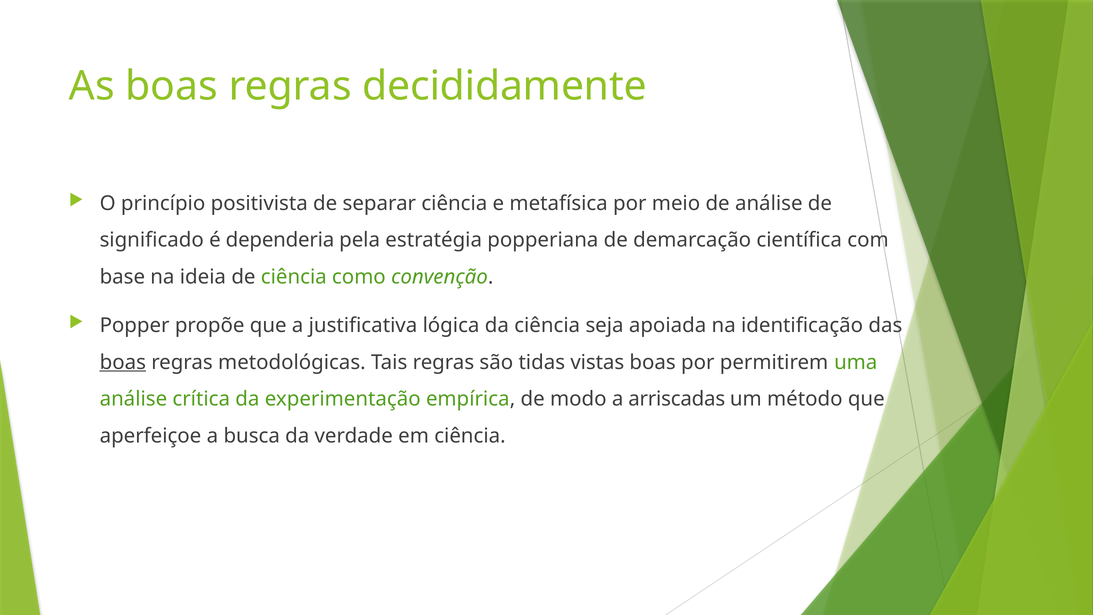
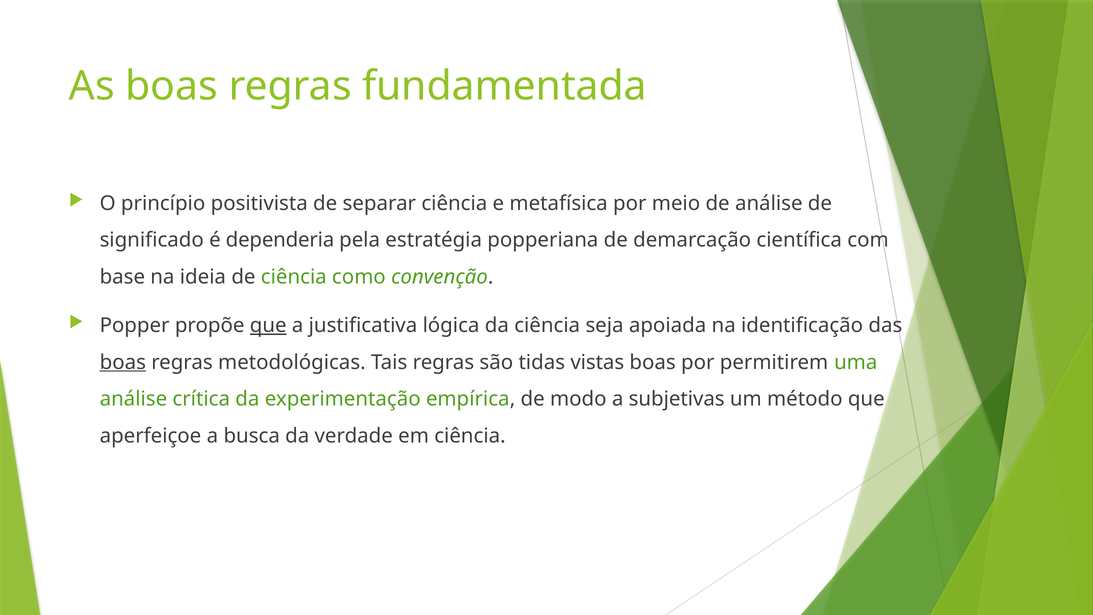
decididamente: decididamente -> fundamentada
que at (268, 325) underline: none -> present
arriscadas: arriscadas -> subjetivas
